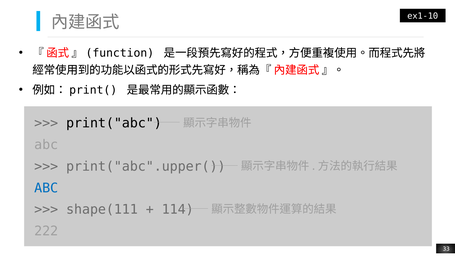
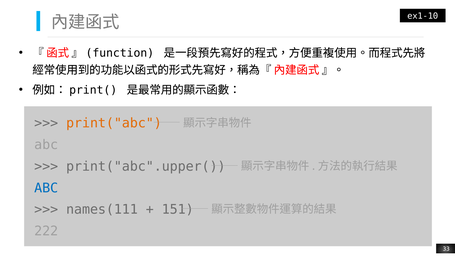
print("abc colour: black -> orange
shape(111: shape(111 -> names(111
114: 114 -> 151
